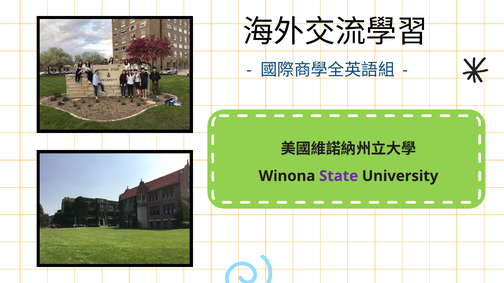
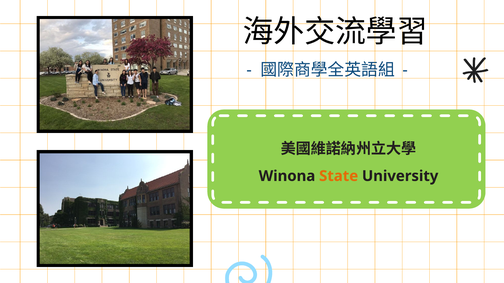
State colour: purple -> orange
